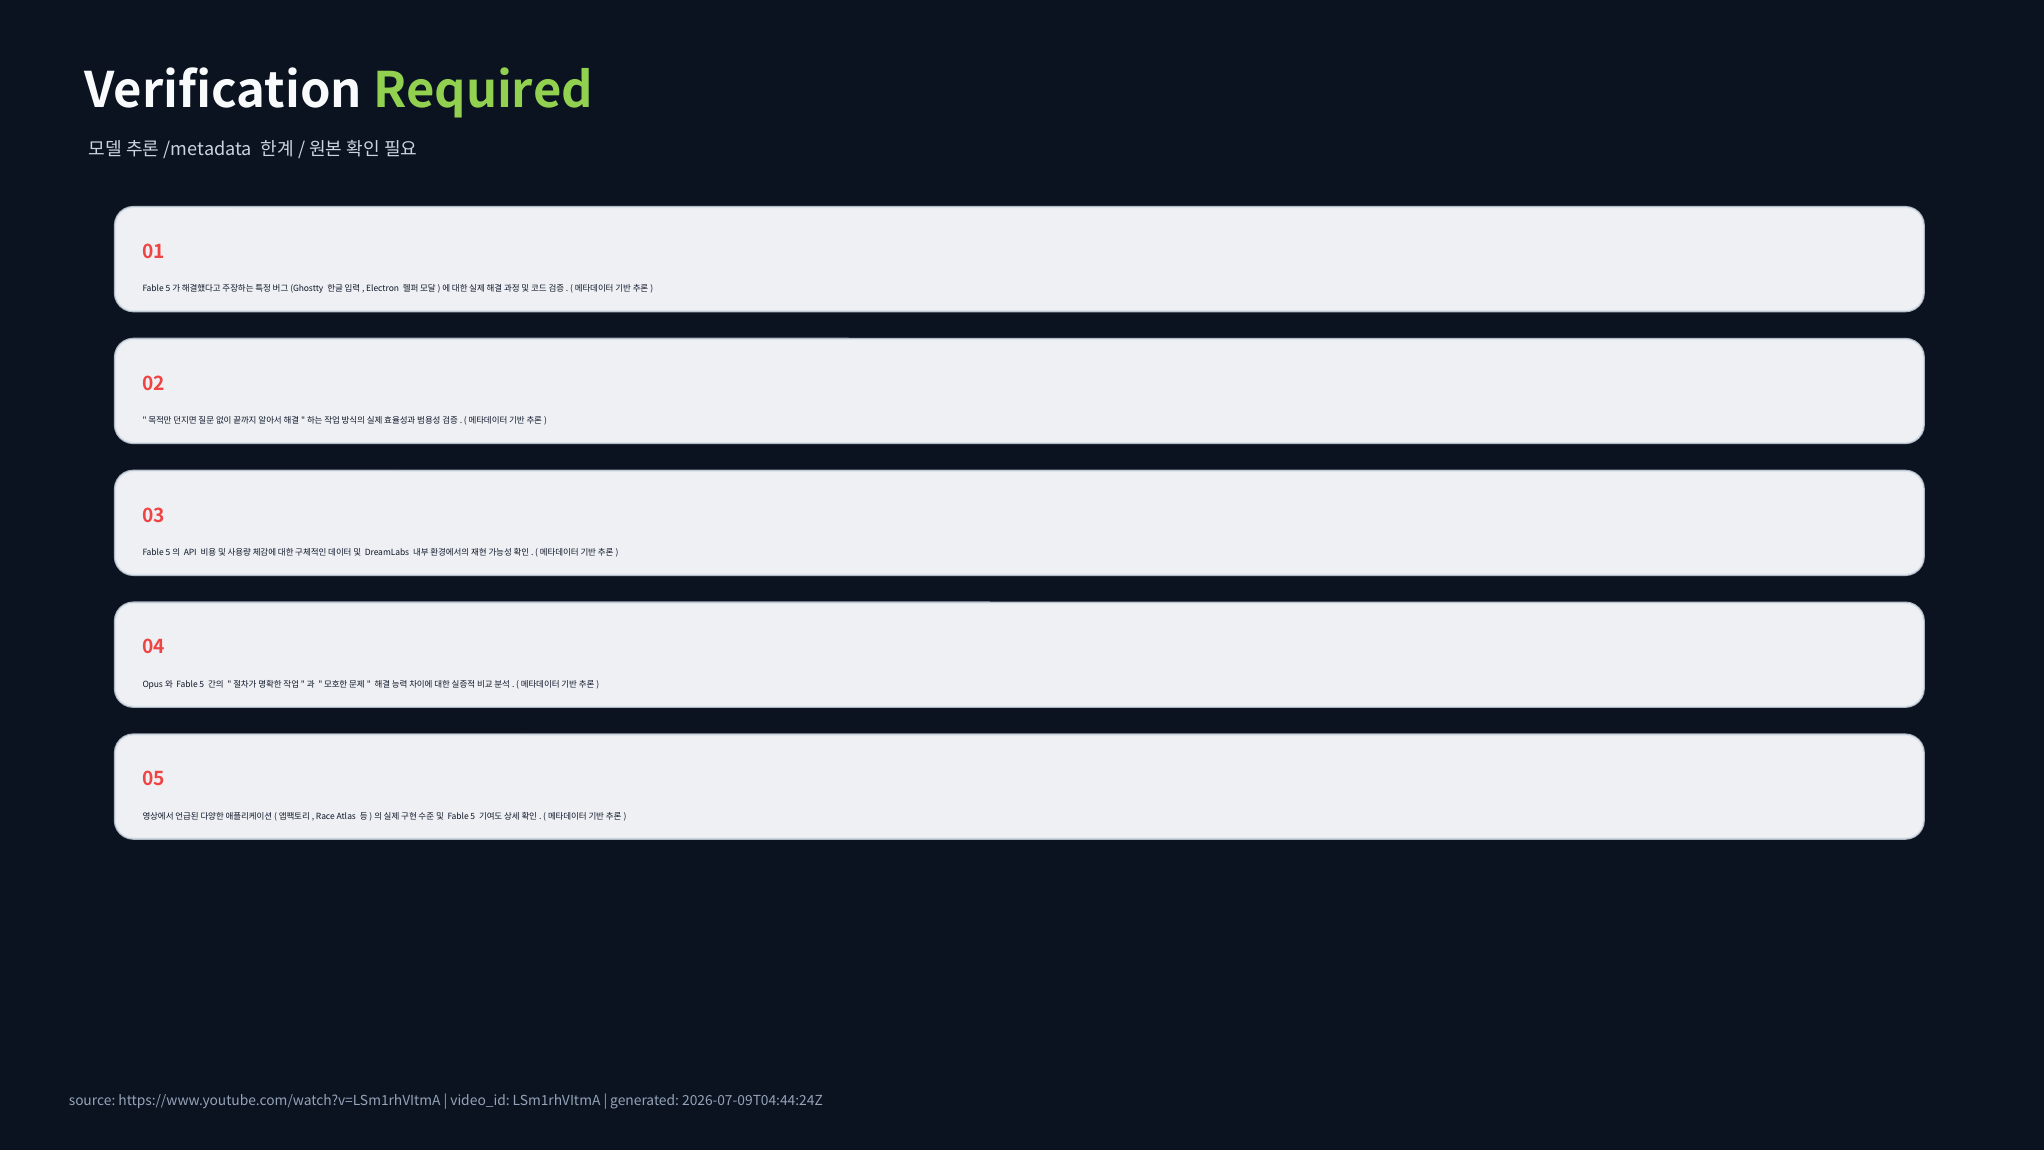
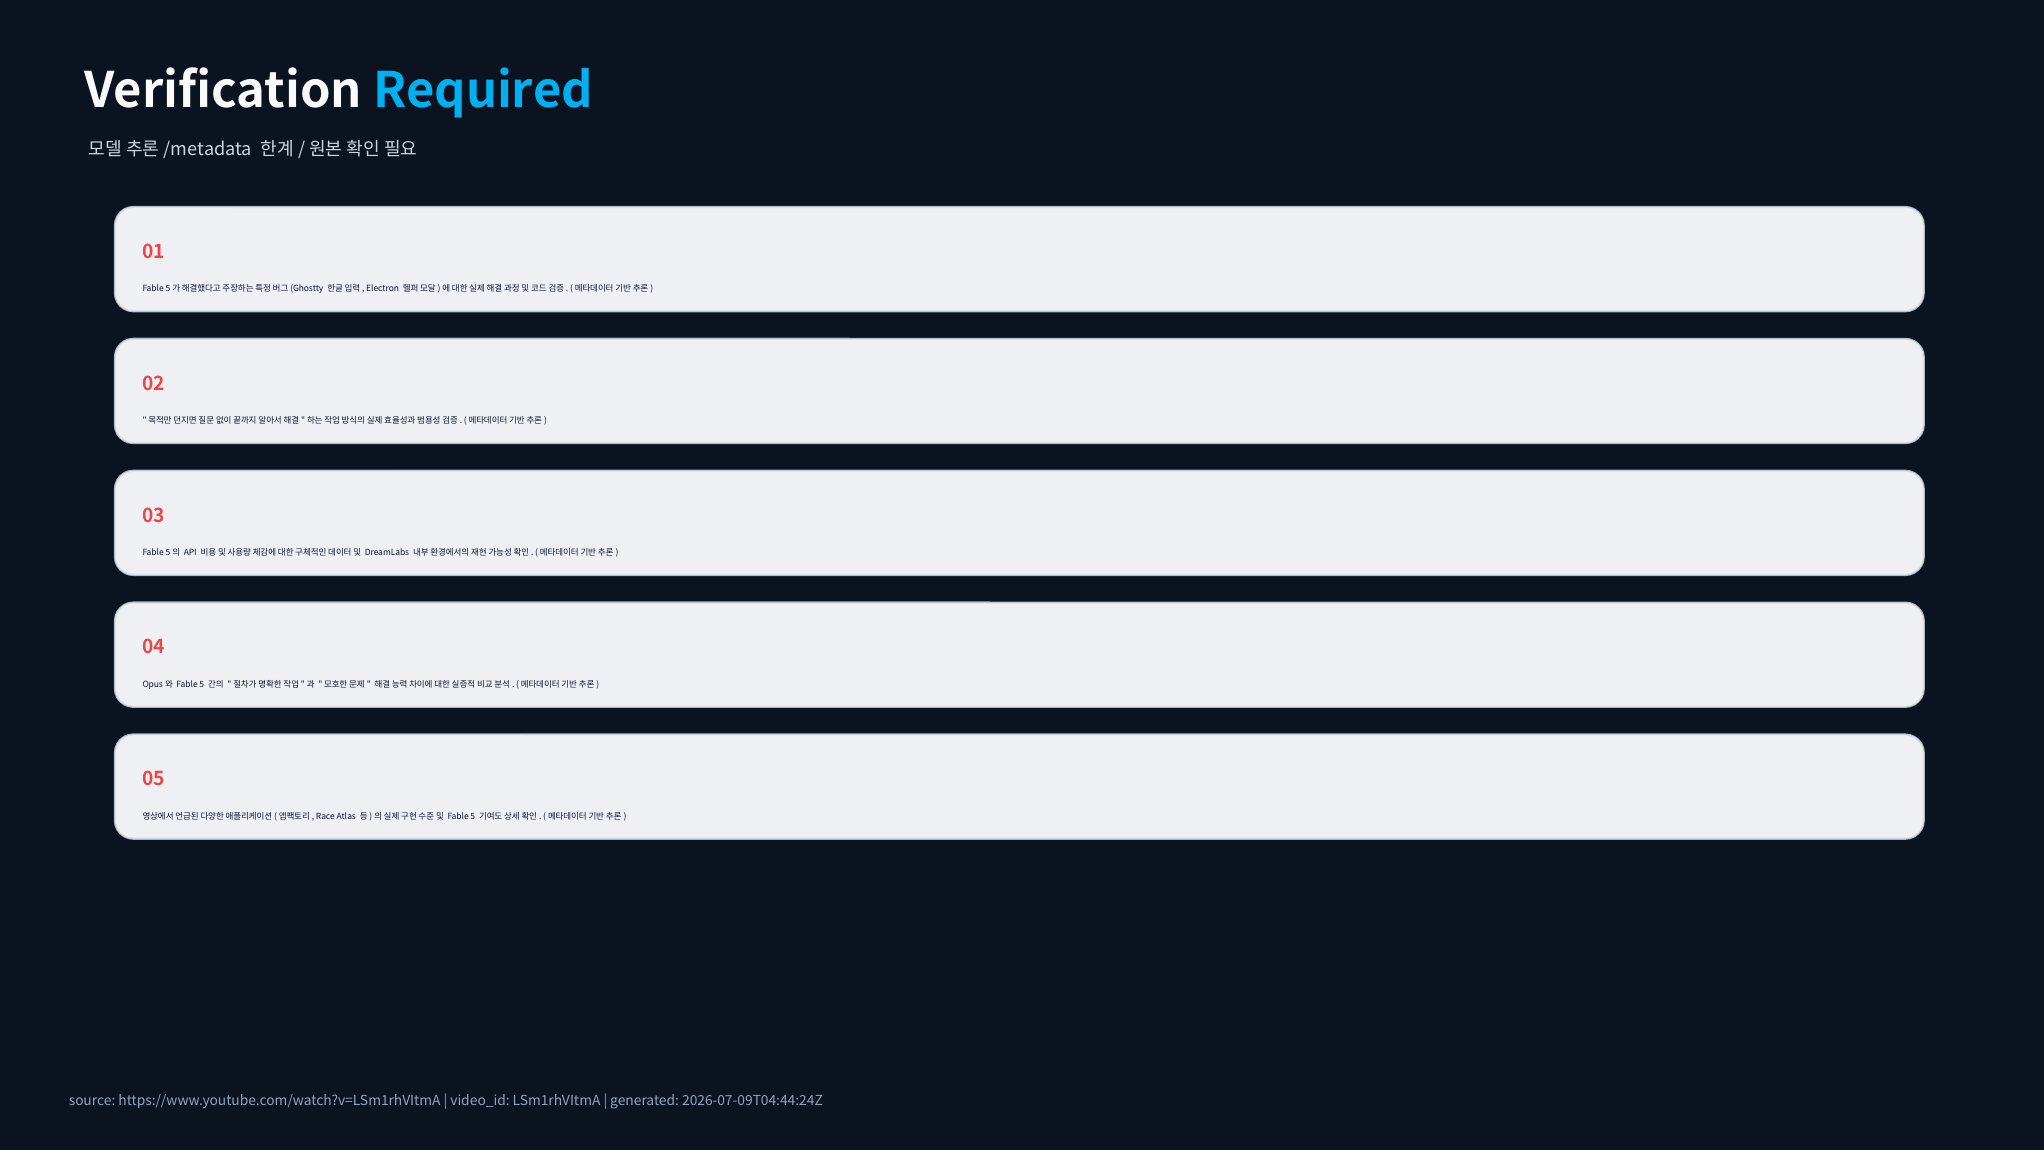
Required colour: light green -> light blue
